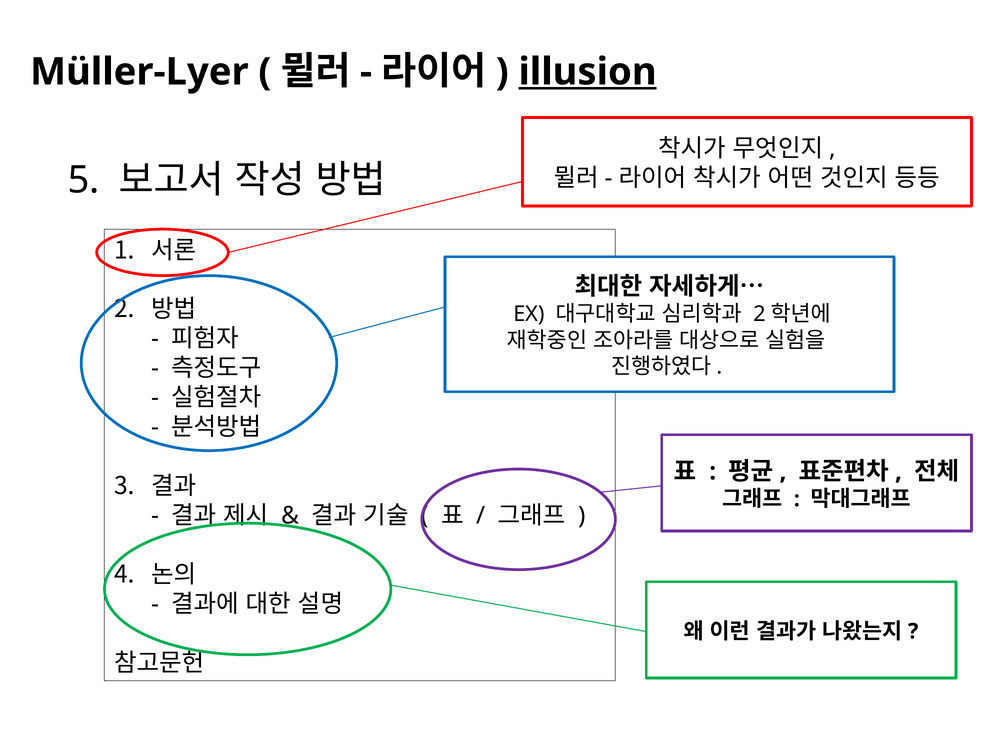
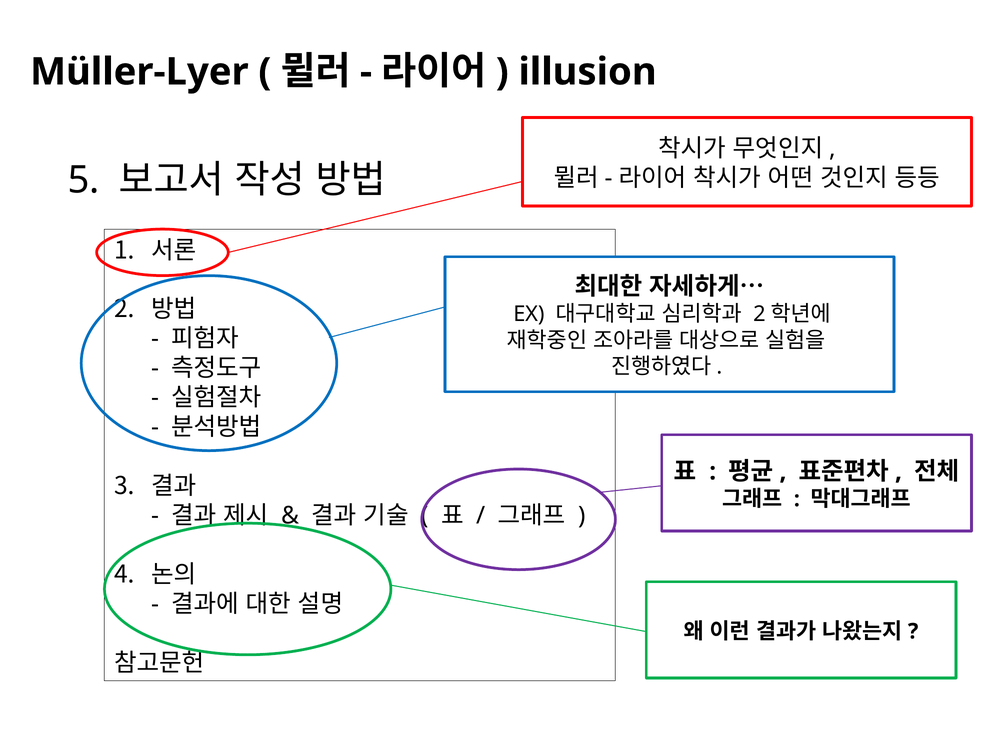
illusion underline: present -> none
